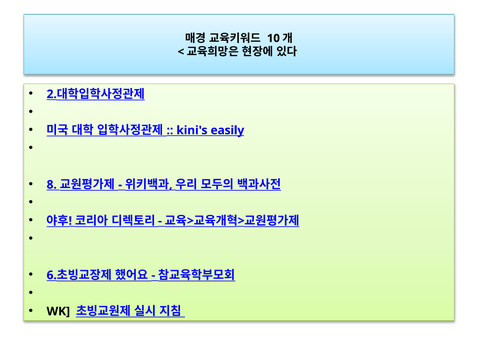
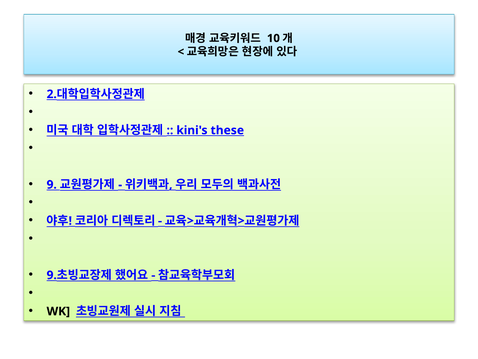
easily: easily -> these
8 at (52, 184): 8 -> 9
6 at (52, 275): 6 -> 9
